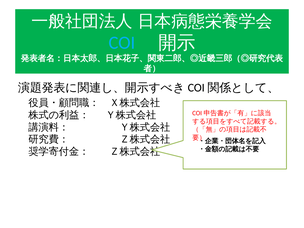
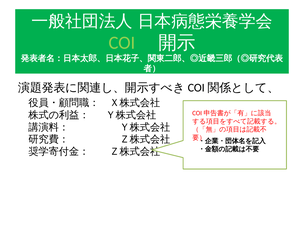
COI colour: light blue -> light green
